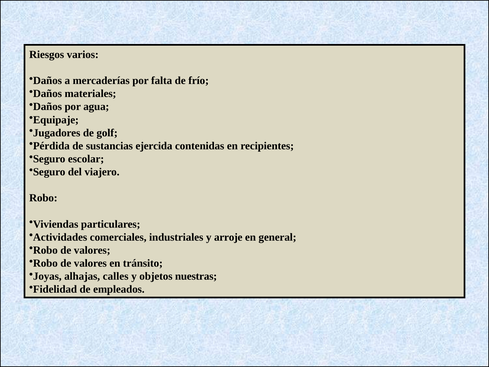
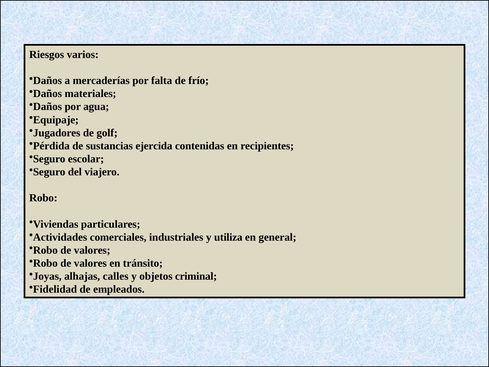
arroje: arroje -> utiliza
nuestras: nuestras -> criminal
